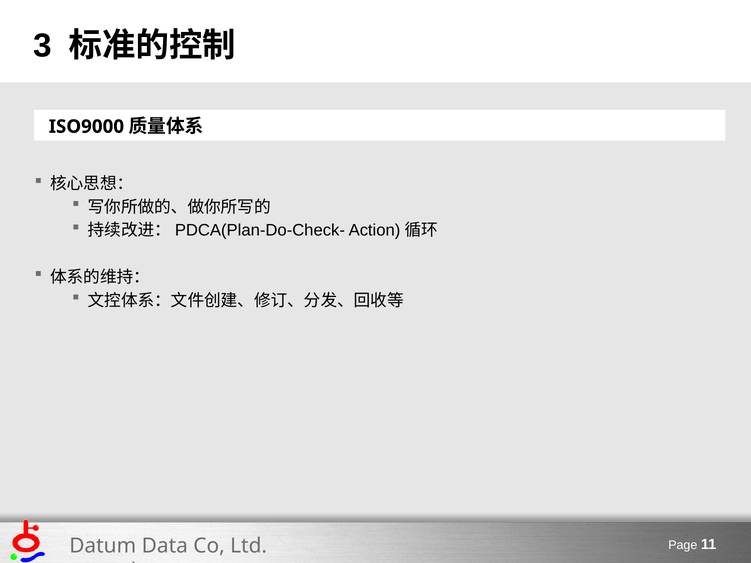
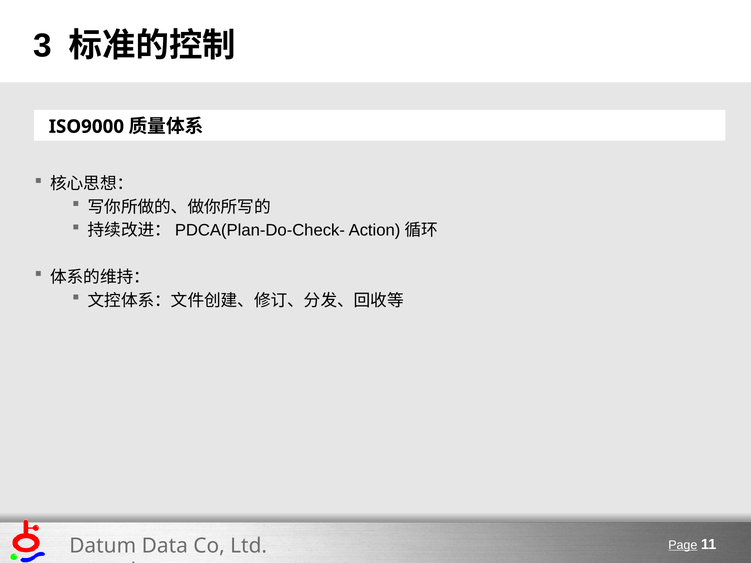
Page underline: none -> present
